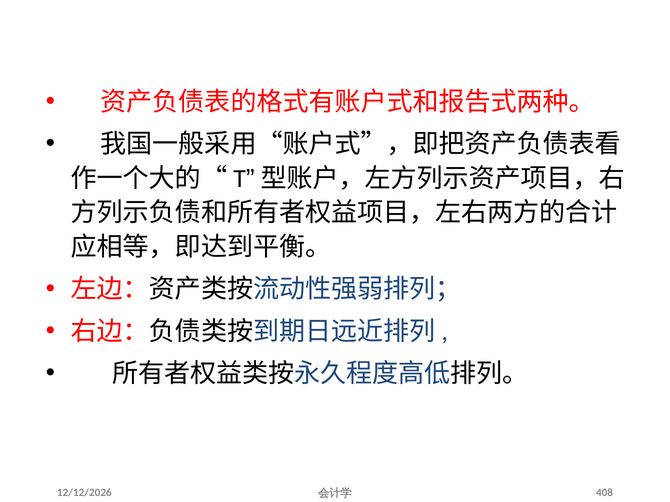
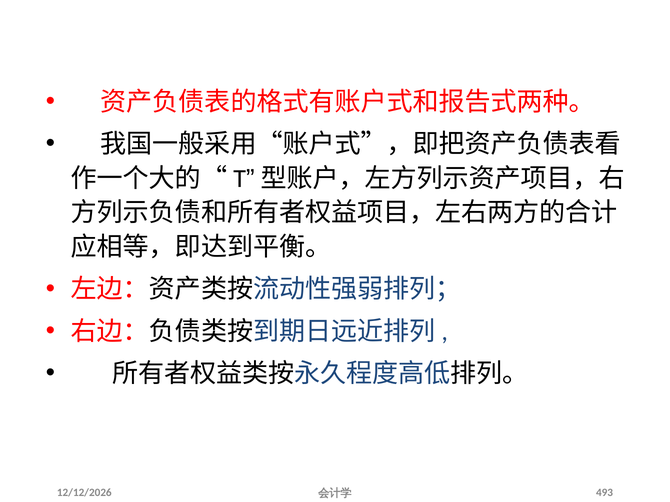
408: 408 -> 493
